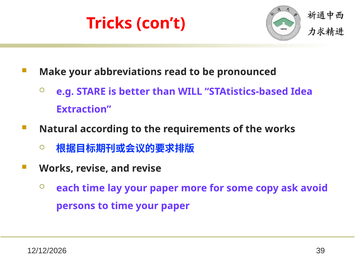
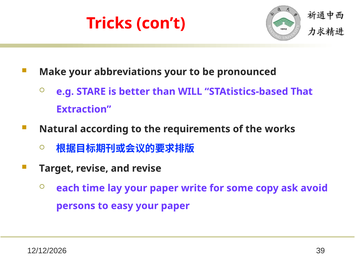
abbreviations read: read -> your
Idea: Idea -> That
Works at (56, 169): Works -> Target
more: more -> write
to time: time -> easy
